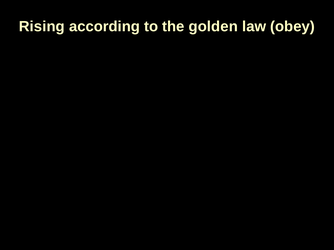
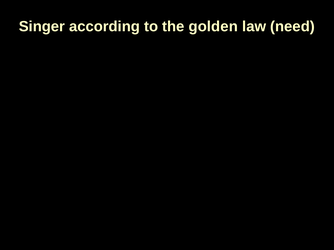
Rising: Rising -> Singer
obey: obey -> need
